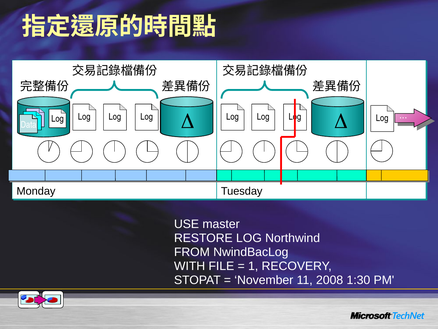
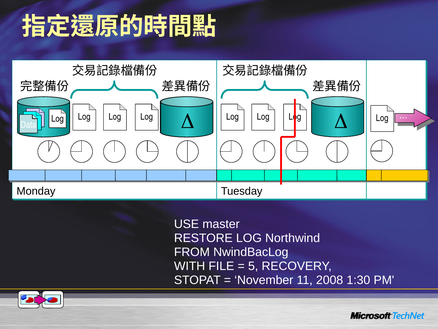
1: 1 -> 5
